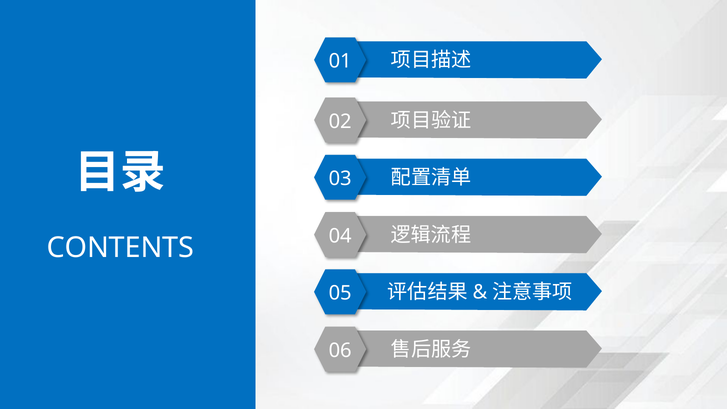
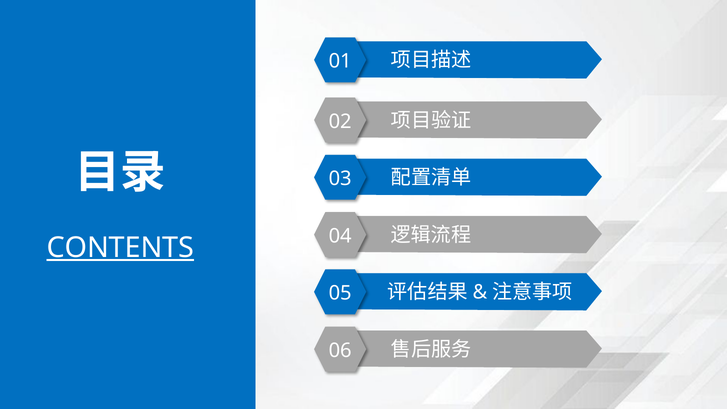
CONTENTS underline: none -> present
